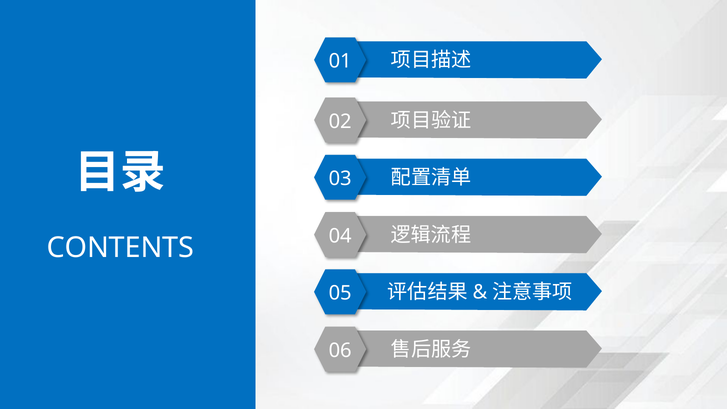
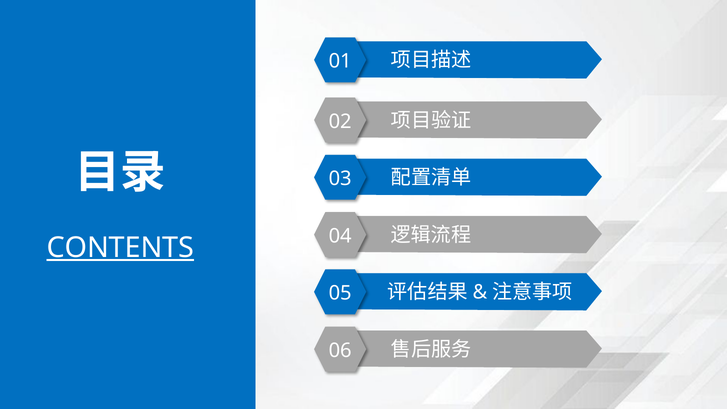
CONTENTS underline: none -> present
